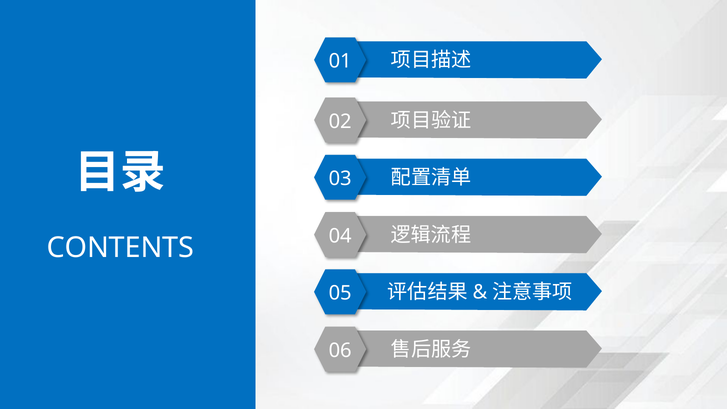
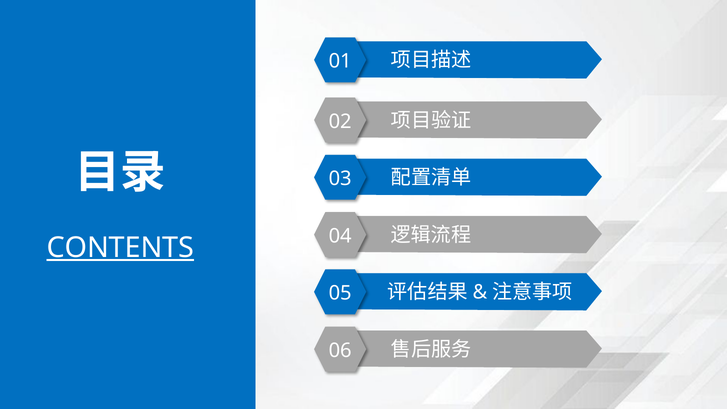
CONTENTS underline: none -> present
